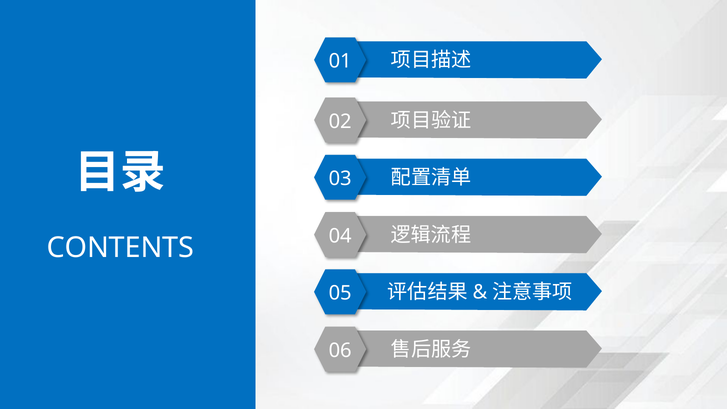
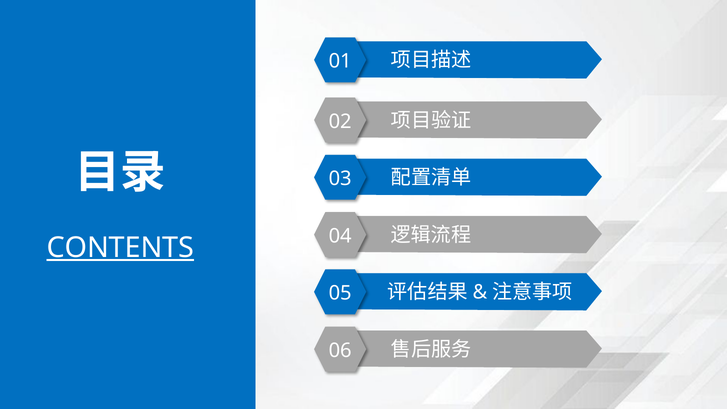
CONTENTS underline: none -> present
